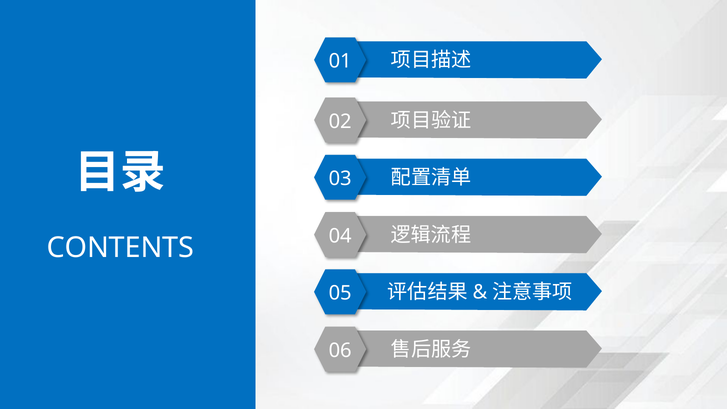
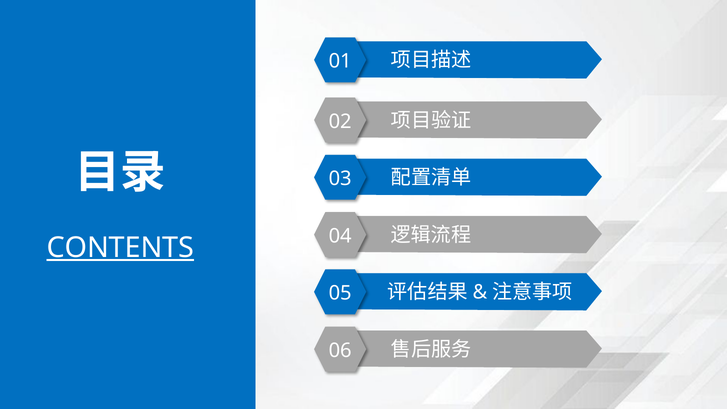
CONTENTS underline: none -> present
